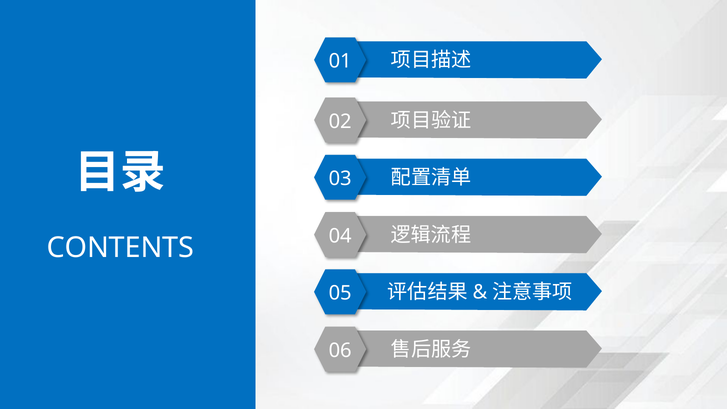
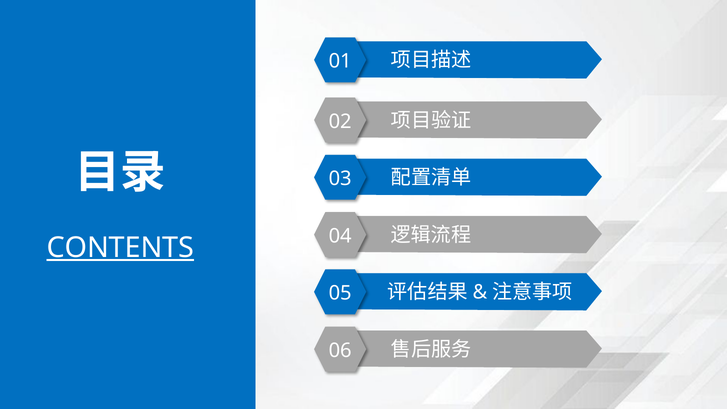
CONTENTS underline: none -> present
